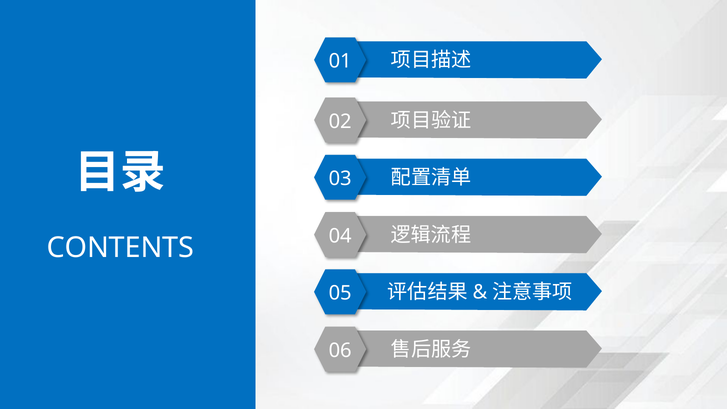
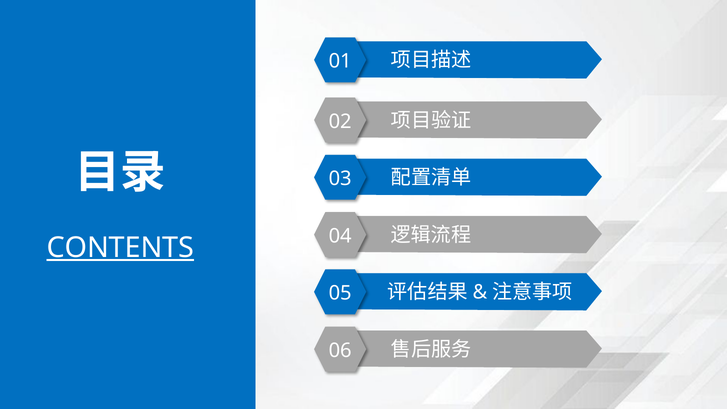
CONTENTS underline: none -> present
